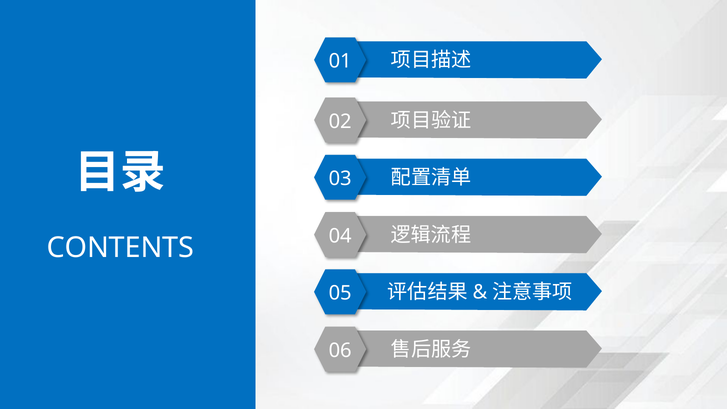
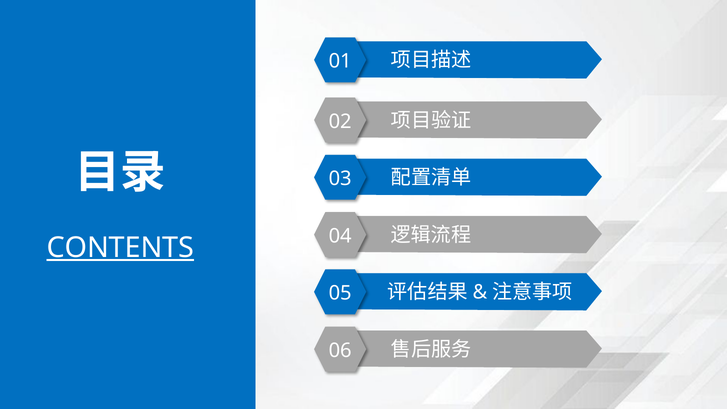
CONTENTS underline: none -> present
